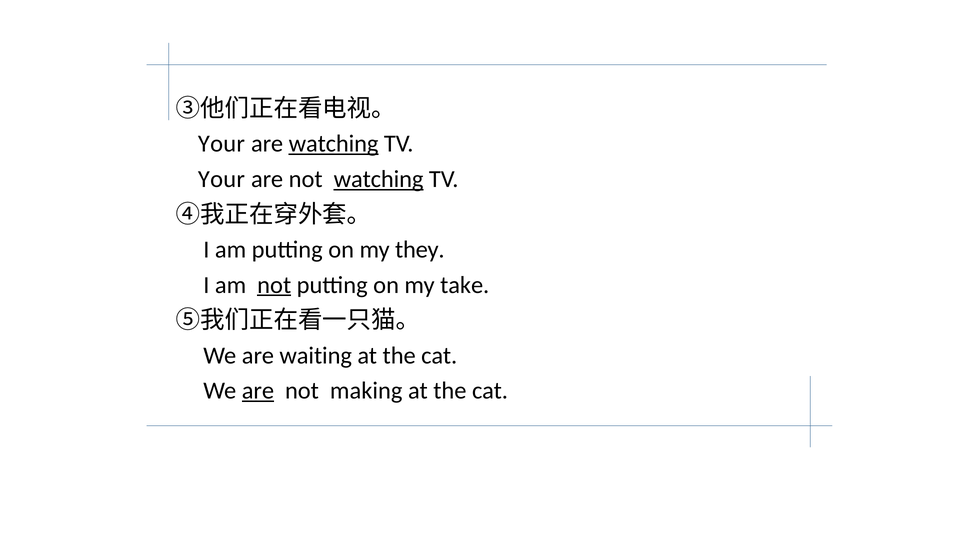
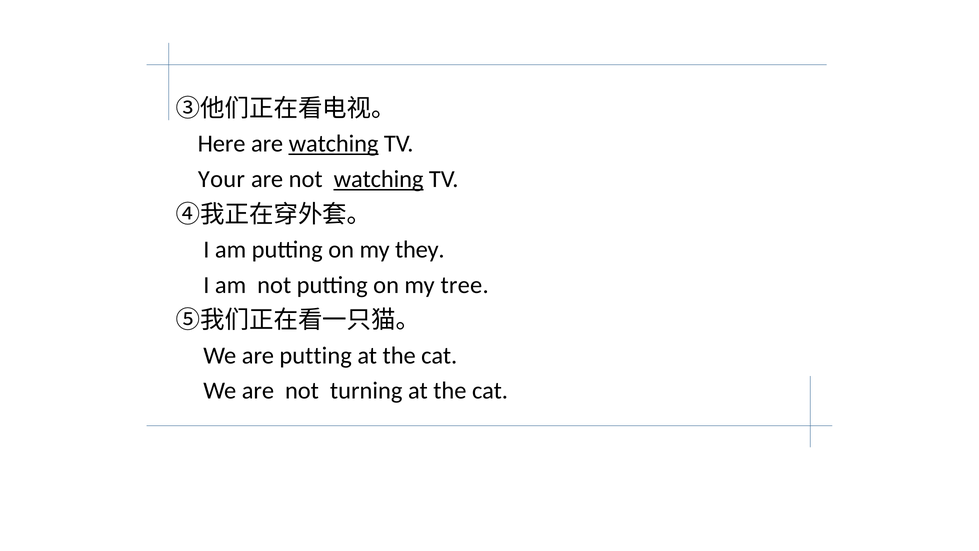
Your at (221, 144): Your -> Here
not at (274, 285) underline: present -> none
take: take -> tree
are waiting: waiting -> putting
are at (258, 390) underline: present -> none
making: making -> turning
